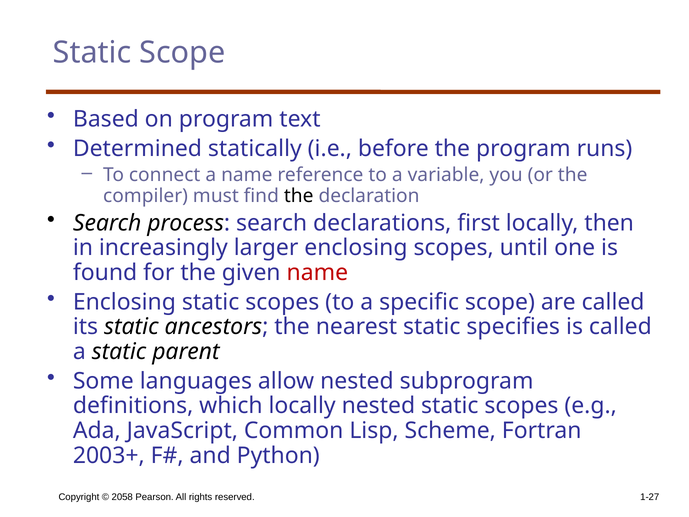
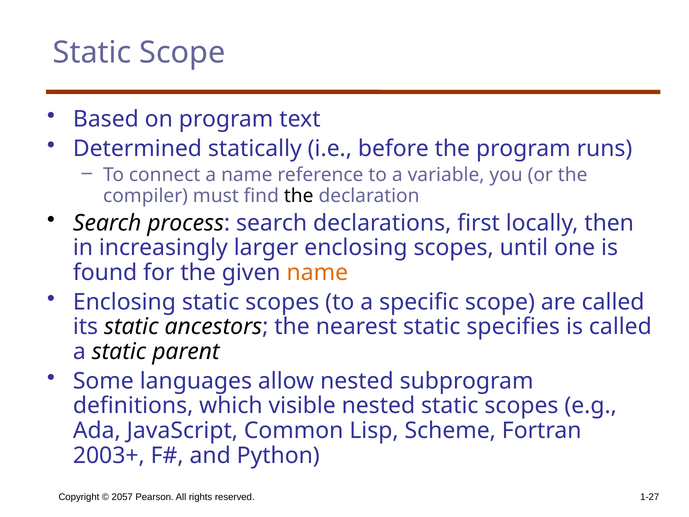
name at (317, 273) colour: red -> orange
which locally: locally -> visible
2058: 2058 -> 2057
